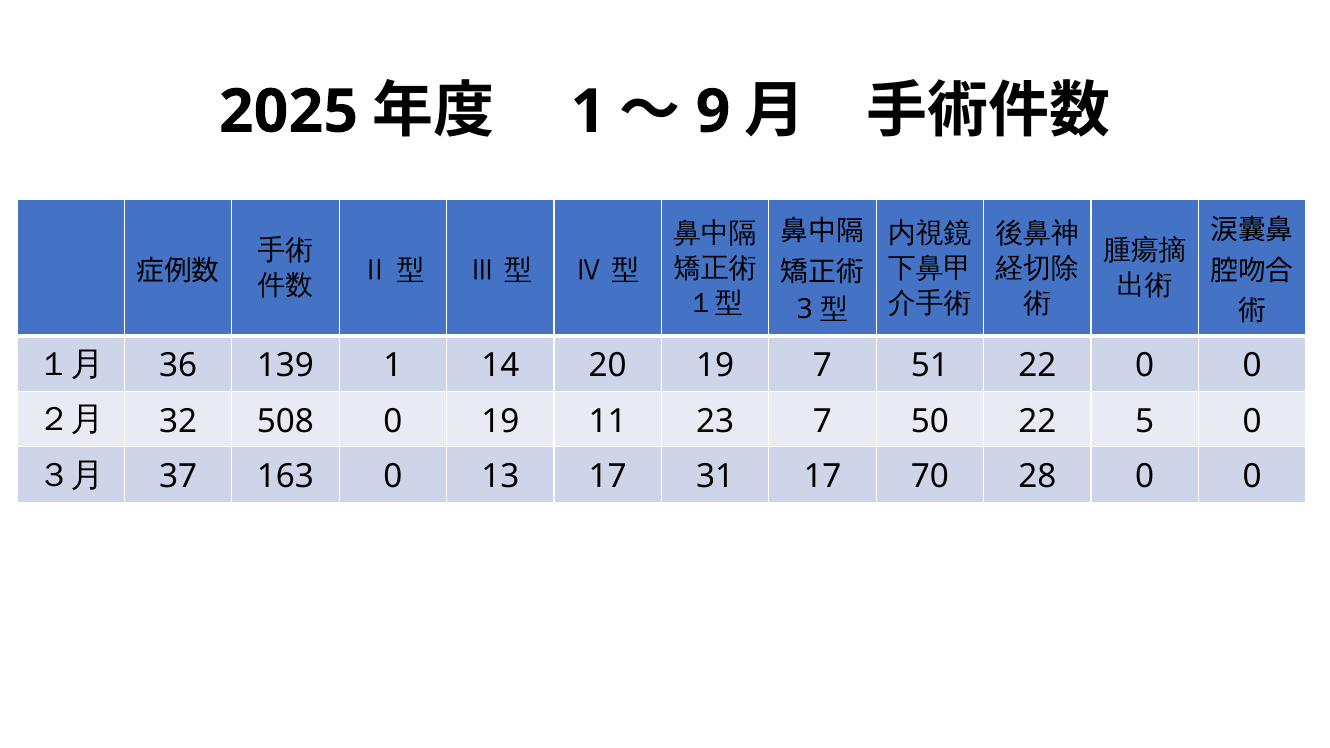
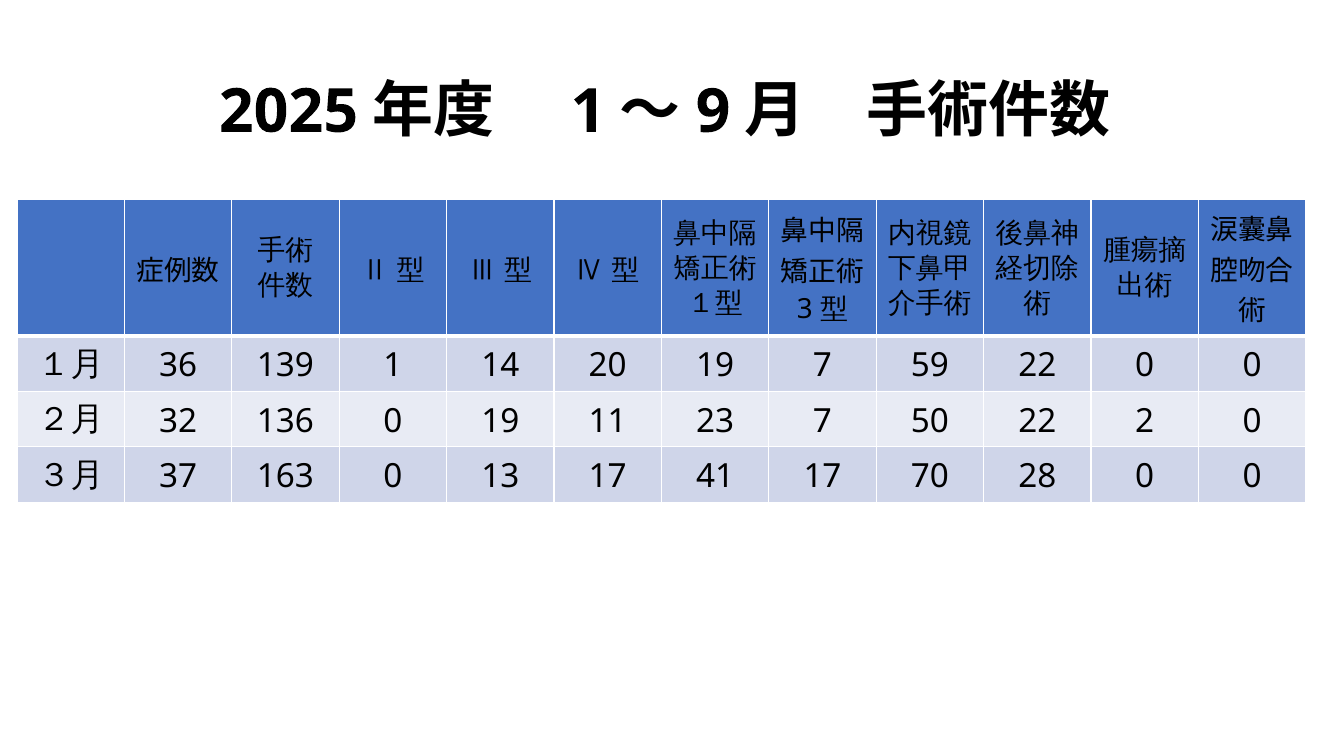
51: 51 -> 59
508: 508 -> 136
5: 5 -> 2
31: 31 -> 41
